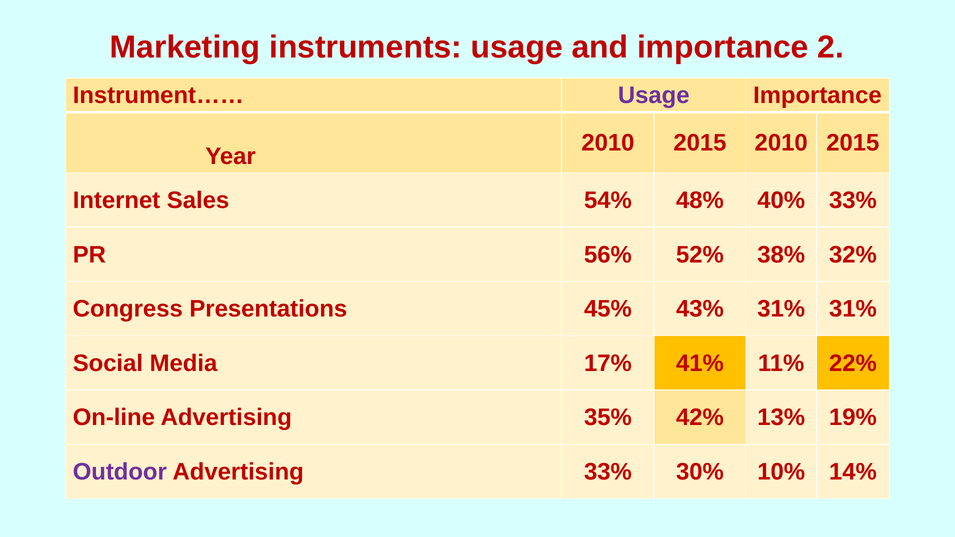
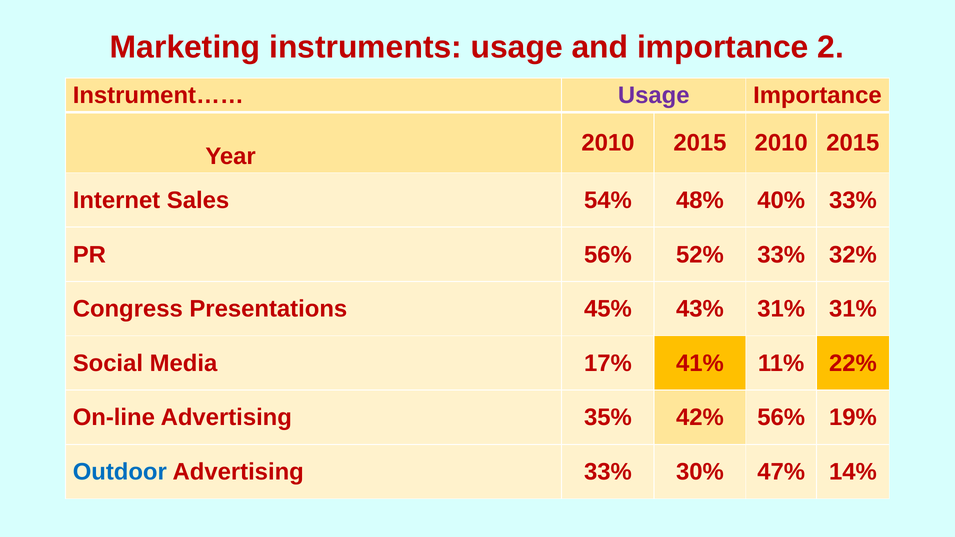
52% 38%: 38% -> 33%
42% 13%: 13% -> 56%
Outdoor colour: purple -> blue
10%: 10% -> 47%
